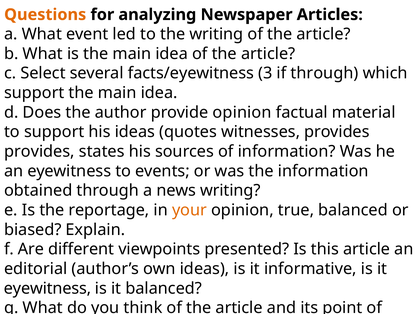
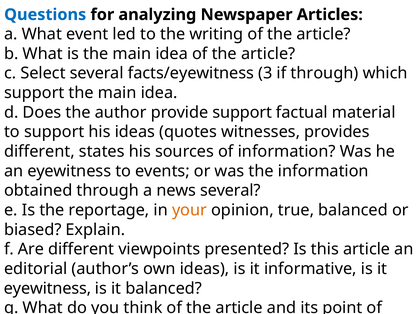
Questions colour: orange -> blue
provide opinion: opinion -> support
provides at (39, 152): provides -> different
news writing: writing -> several
